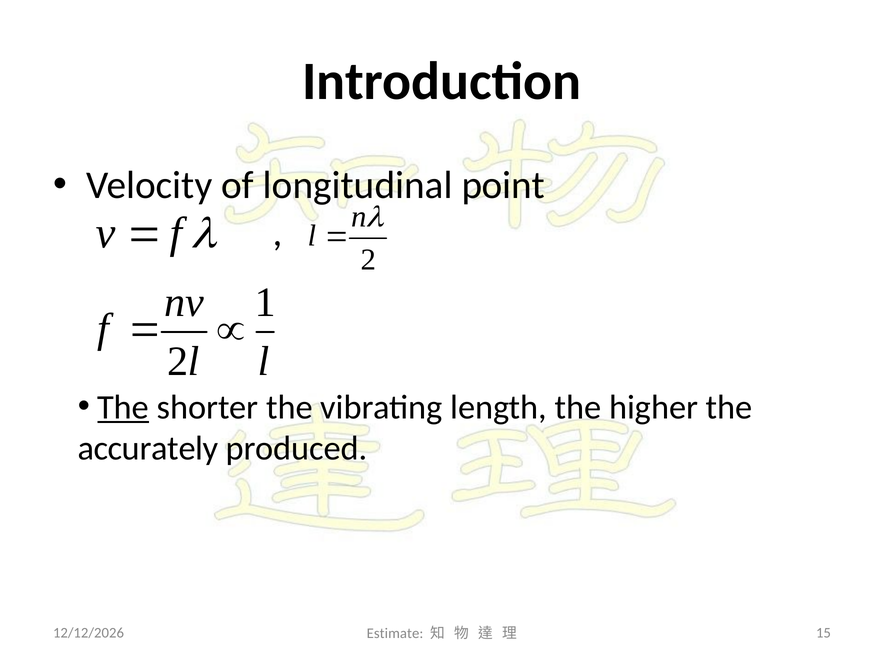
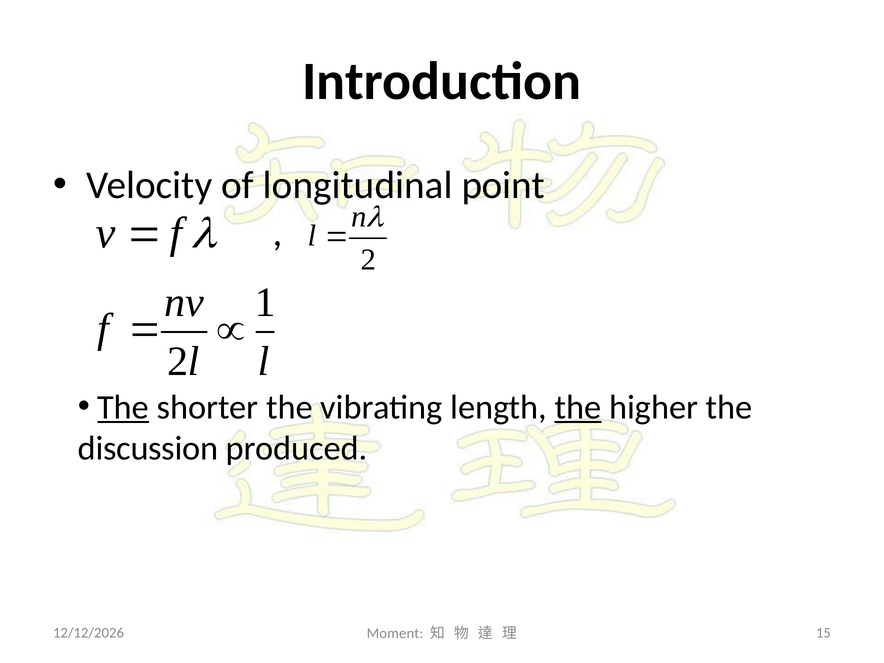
the at (578, 407) underline: none -> present
accurately: accurately -> discussion
Estimate: Estimate -> Moment
